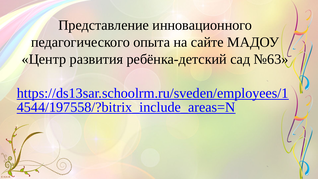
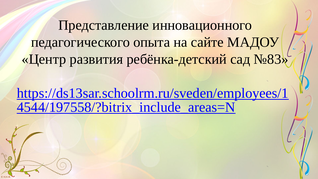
№63: №63 -> №83
